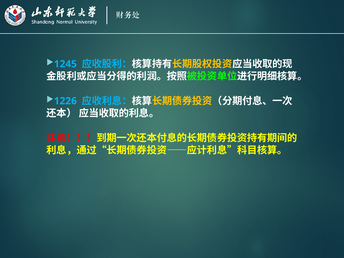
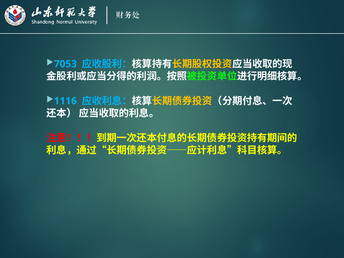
1245: 1245 -> 7053
1226: 1226 -> 1116
